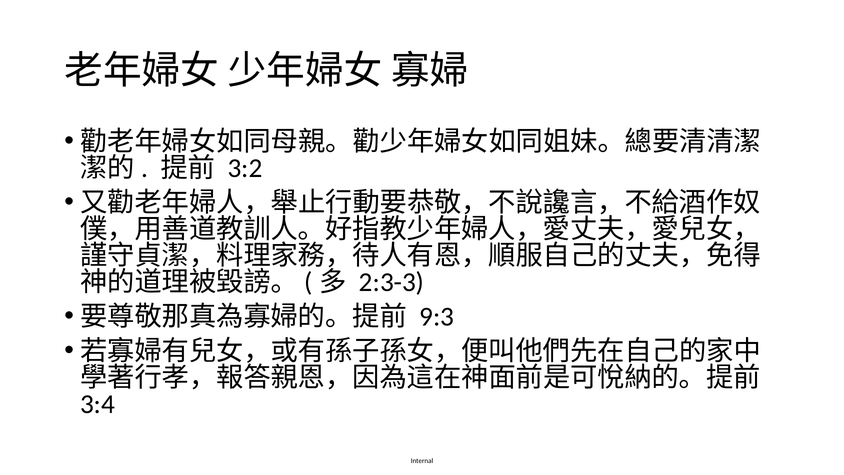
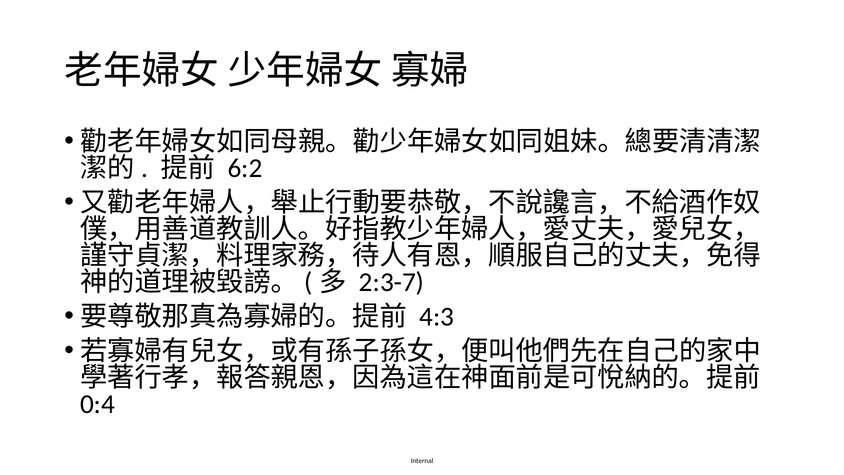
3:2: 3:2 -> 6:2
2:3-3: 2:3-3 -> 2:3-7
9:3: 9:3 -> 4:3
3:4: 3:4 -> 0:4
